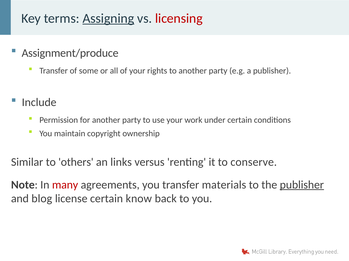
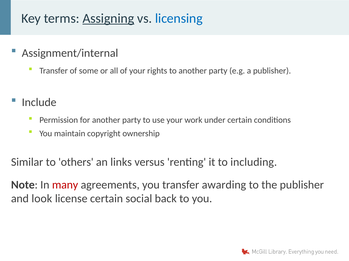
licensing colour: red -> blue
Assignment/produce: Assignment/produce -> Assignment/internal
conserve: conserve -> including
materials: materials -> awarding
publisher at (302, 185) underline: present -> none
blog: blog -> look
know: know -> social
